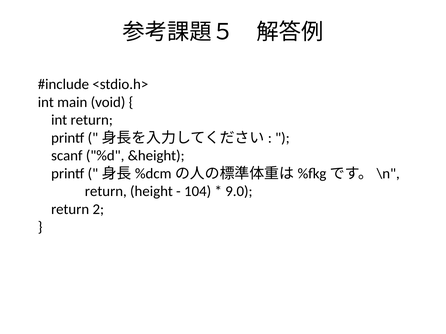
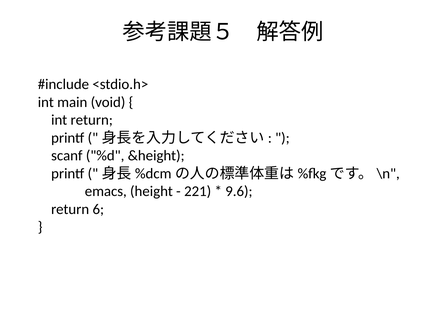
return at (106, 192): return -> emacs
104: 104 -> 221
9.0: 9.0 -> 9.6
2: 2 -> 6
